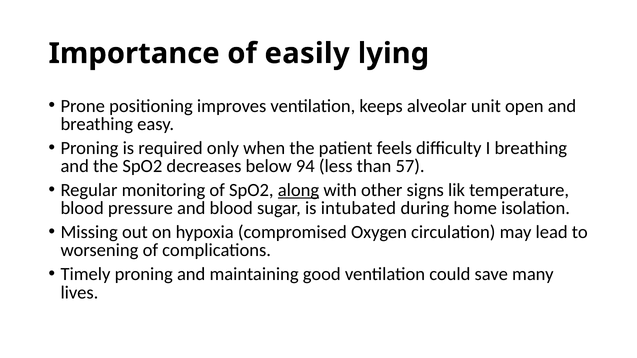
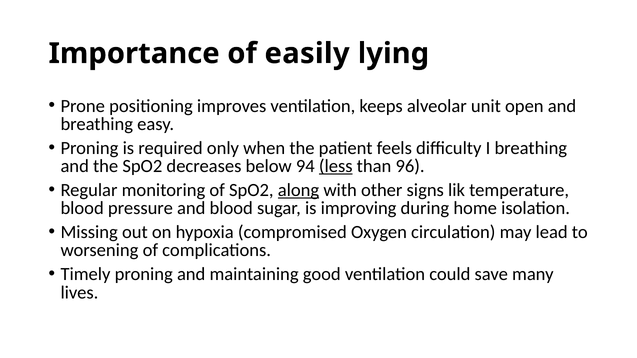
less underline: none -> present
57: 57 -> 96
intubated: intubated -> improving
